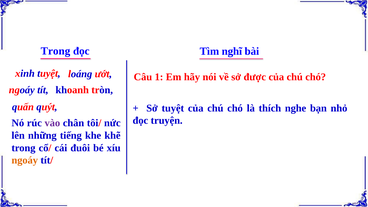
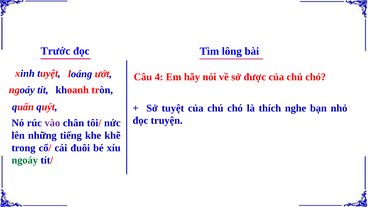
Trong at (55, 51): Trong -> Trước
nghĩ: nghĩ -> lông
1: 1 -> 4
ngoáy at (25, 160) colour: orange -> green
